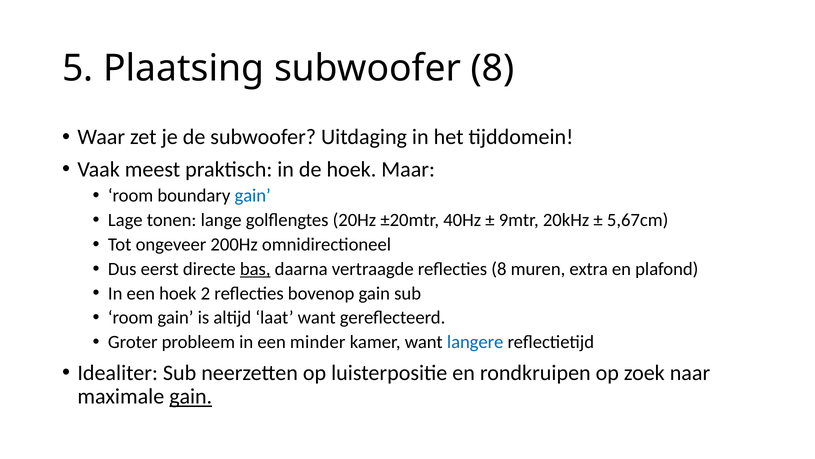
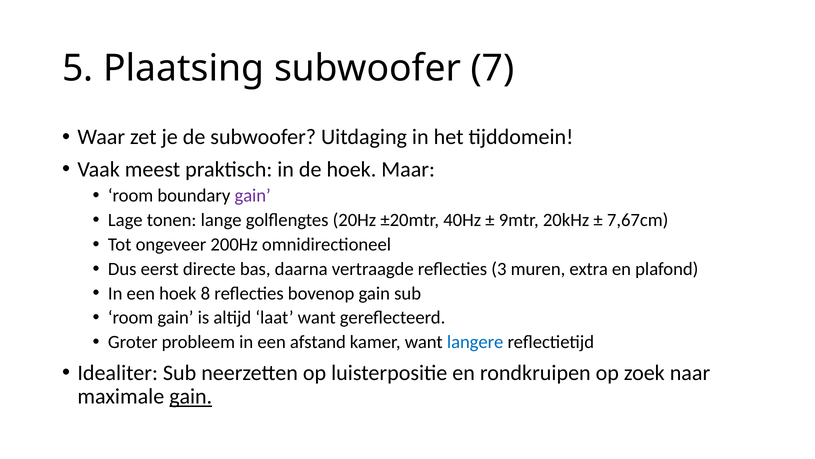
subwoofer 8: 8 -> 7
gain at (253, 195) colour: blue -> purple
5,67cm: 5,67cm -> 7,67cm
bas underline: present -> none
reflecties 8: 8 -> 3
2: 2 -> 8
minder: minder -> afstand
